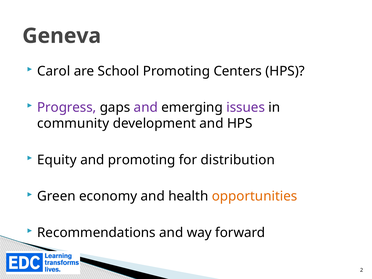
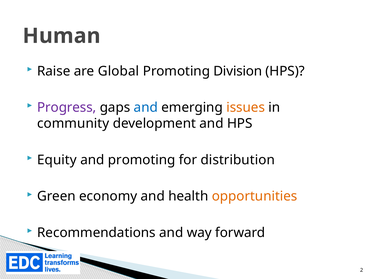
Geneva: Geneva -> Human
Carol: Carol -> Raise
School: School -> Global
Centers: Centers -> Division
and at (146, 107) colour: purple -> blue
issues colour: purple -> orange
